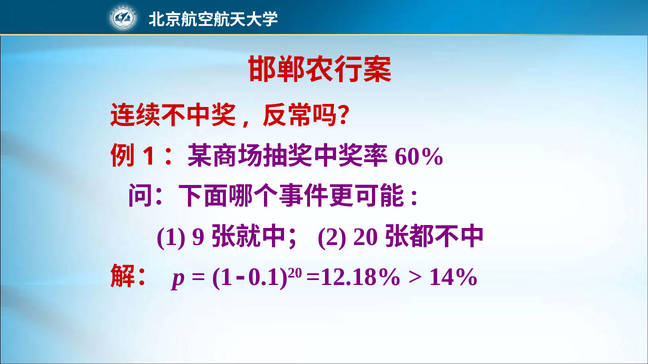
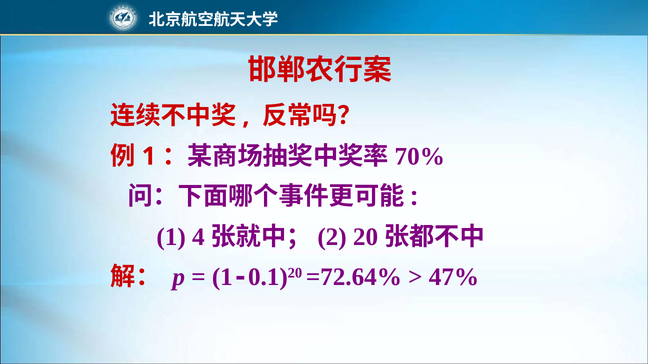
60%: 60% -> 70%
9: 9 -> 4
=12.18%: =12.18% -> =72.64%
14%: 14% -> 47%
